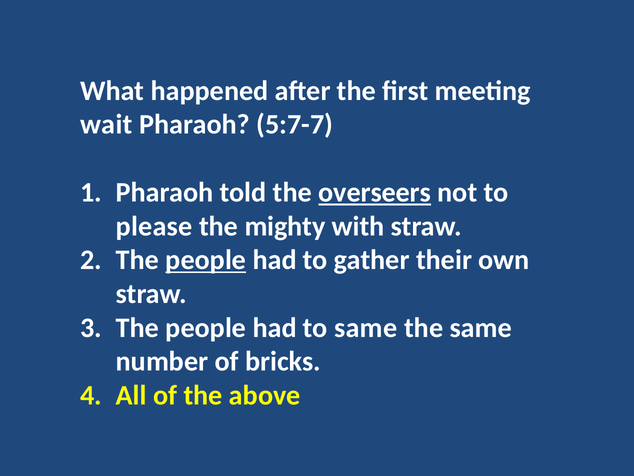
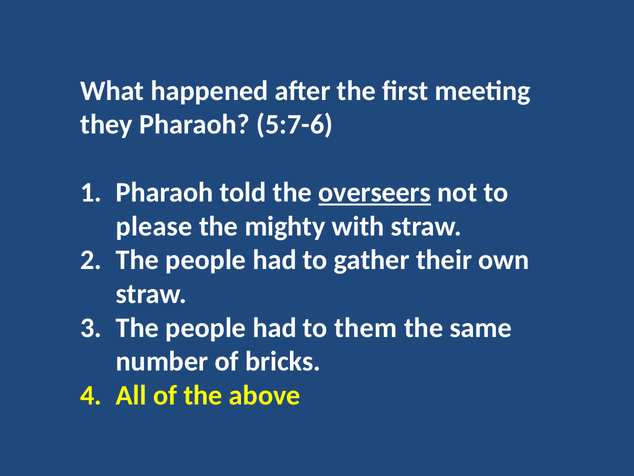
wait: wait -> they
5:7-7: 5:7-7 -> 5:7-6
people at (206, 260) underline: present -> none
to same: same -> them
